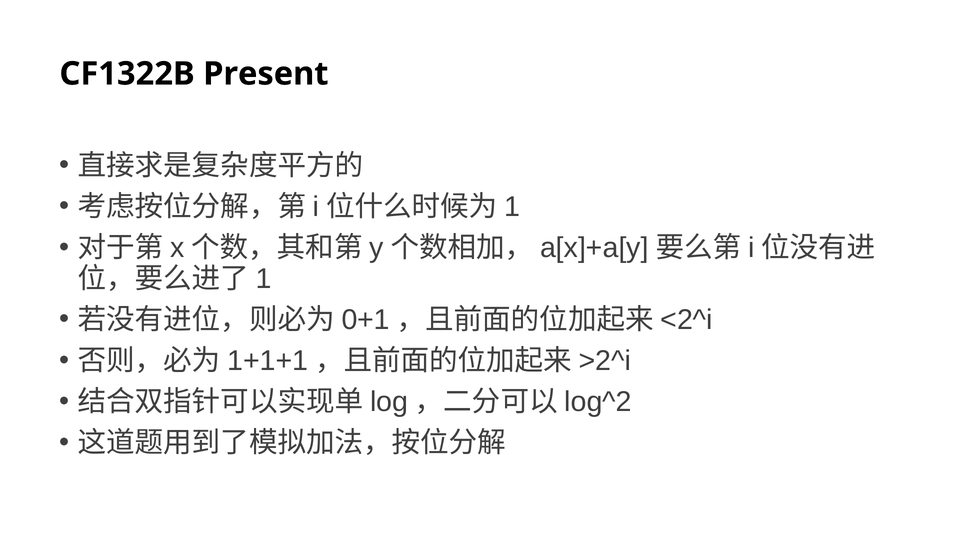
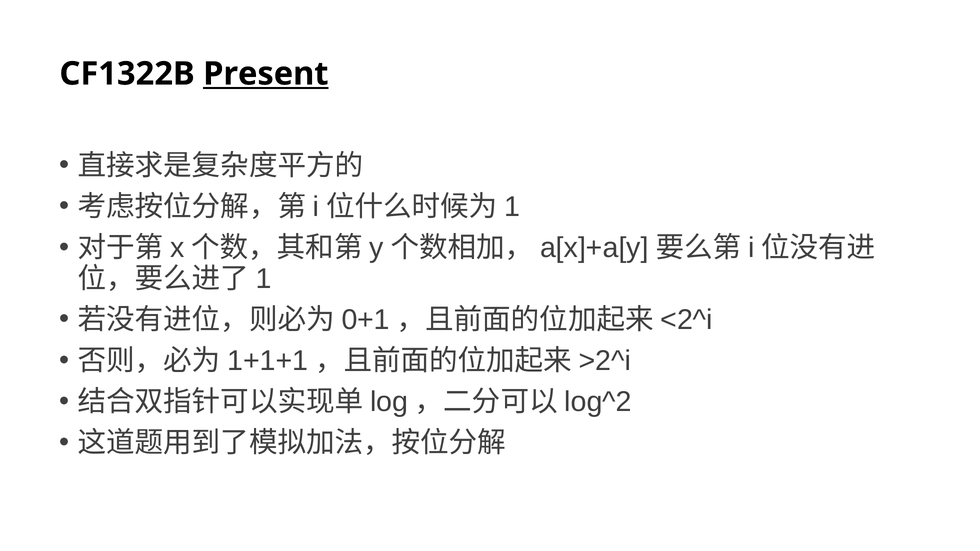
Present underline: none -> present
